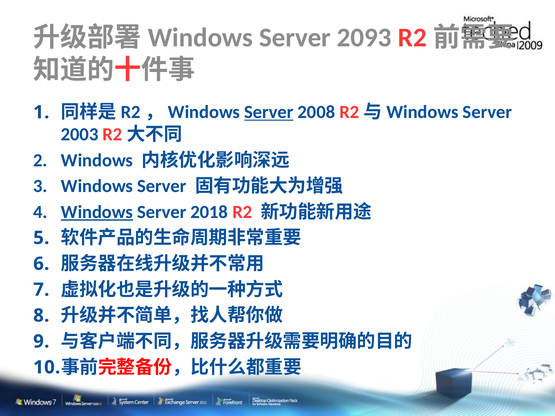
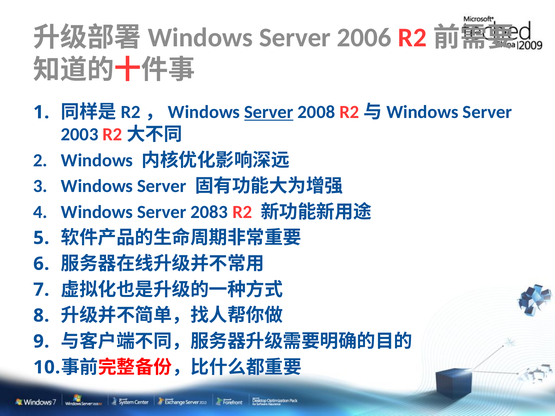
2093: 2093 -> 2006
Windows at (97, 212) underline: present -> none
2018: 2018 -> 2083
